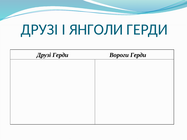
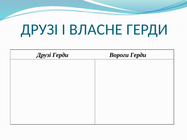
ЯНГОЛИ: ЯНГОЛИ -> ВЛАСНЕ
